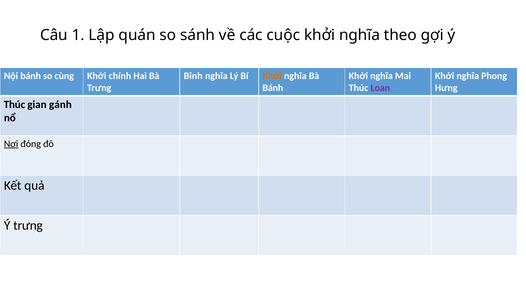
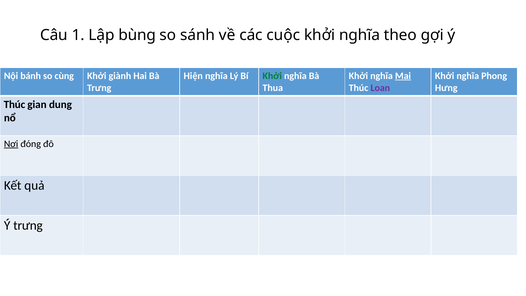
quán: quán -> bùng
chính: chính -> giành
Binh: Binh -> Hiện
Khởi at (272, 76) colour: orange -> green
Mai underline: none -> present
Bánh at (273, 88): Bánh -> Thua
gánh: gánh -> dung
